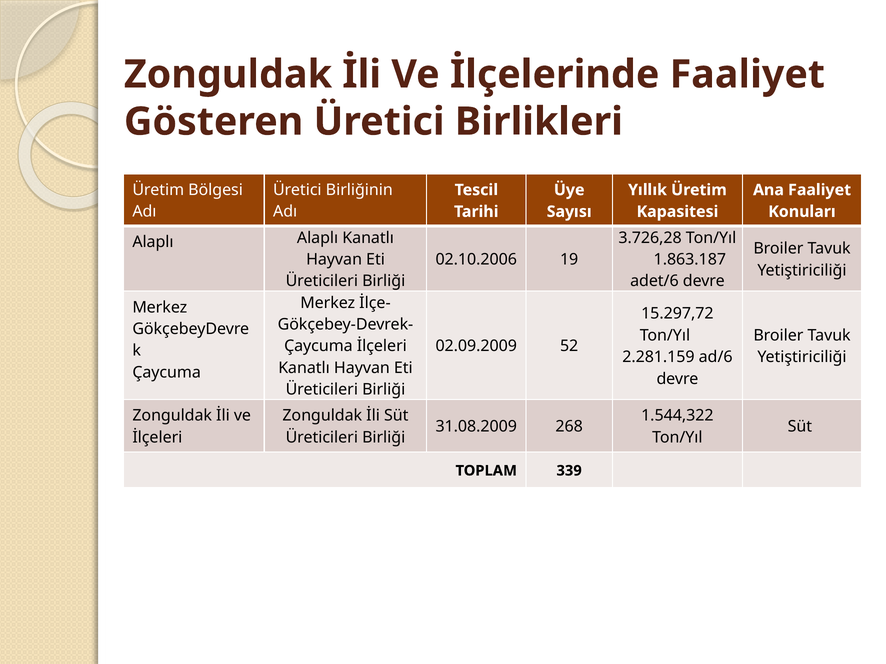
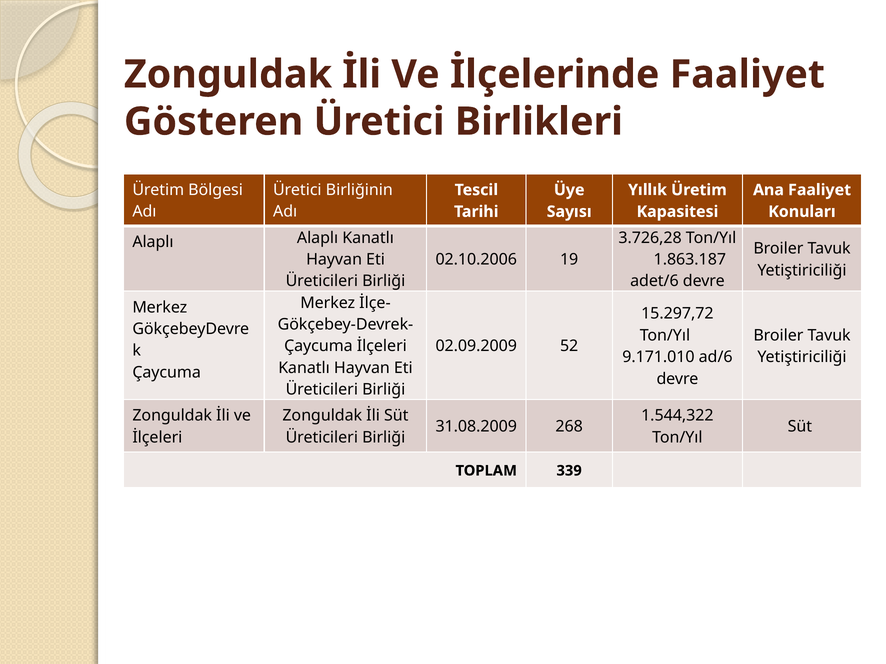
2.281.159: 2.281.159 -> 9.171.010
